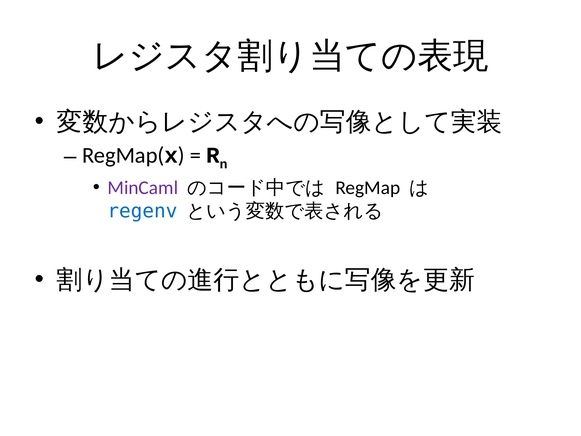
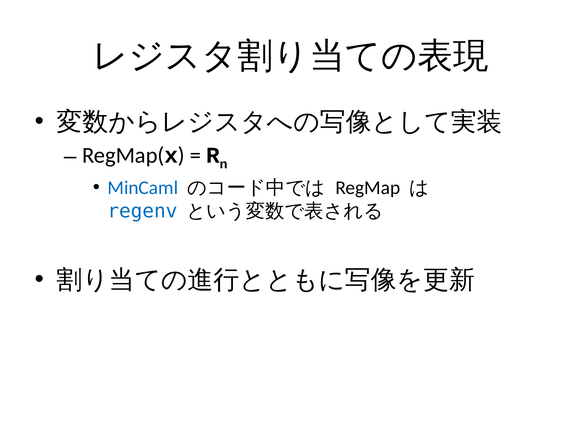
MinCaml colour: purple -> blue
